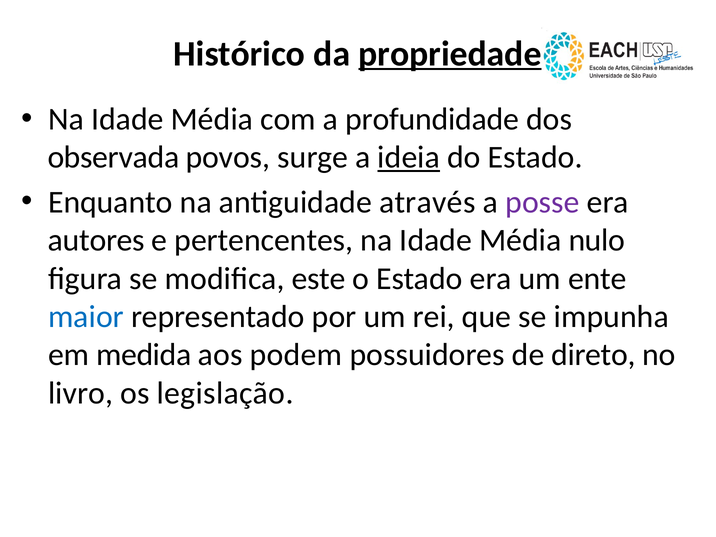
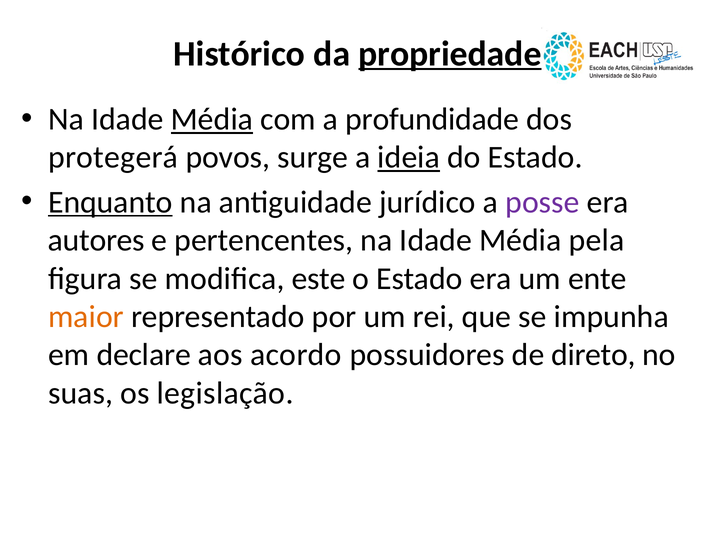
Média at (212, 119) underline: none -> present
observada: observada -> protegerá
Enquanto underline: none -> present
através: através -> jurídico
nulo: nulo -> pela
maior colour: blue -> orange
medida: medida -> declare
podem: podem -> acordo
livro: livro -> suas
